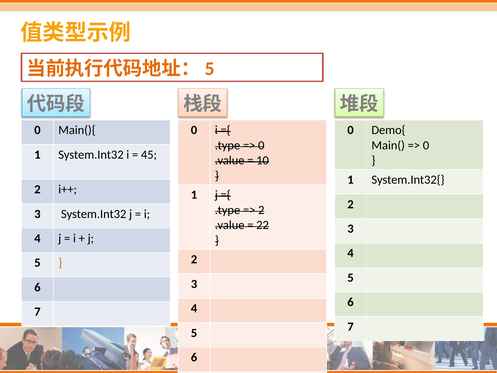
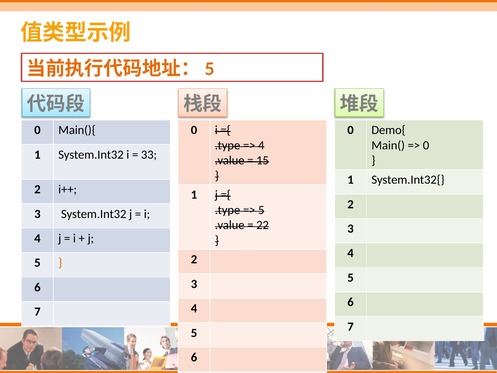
0 at (261, 145): 0 -> 4
45: 45 -> 33
10: 10 -> 15
2 at (261, 210): 2 -> 5
